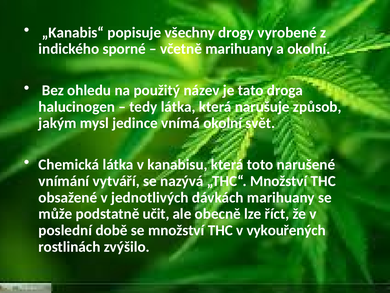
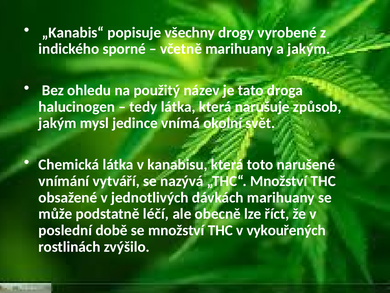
a okolní: okolní -> jakým
učit: učit -> léčí
